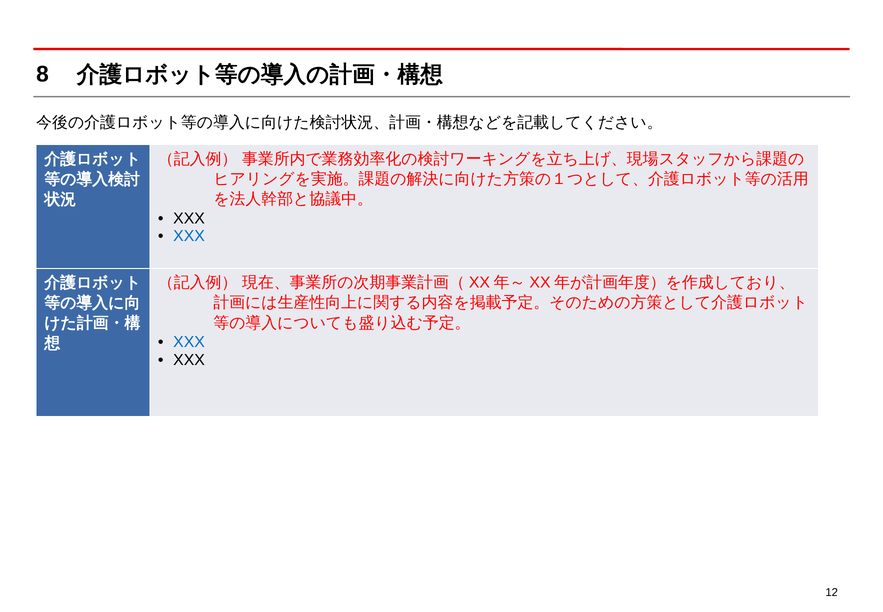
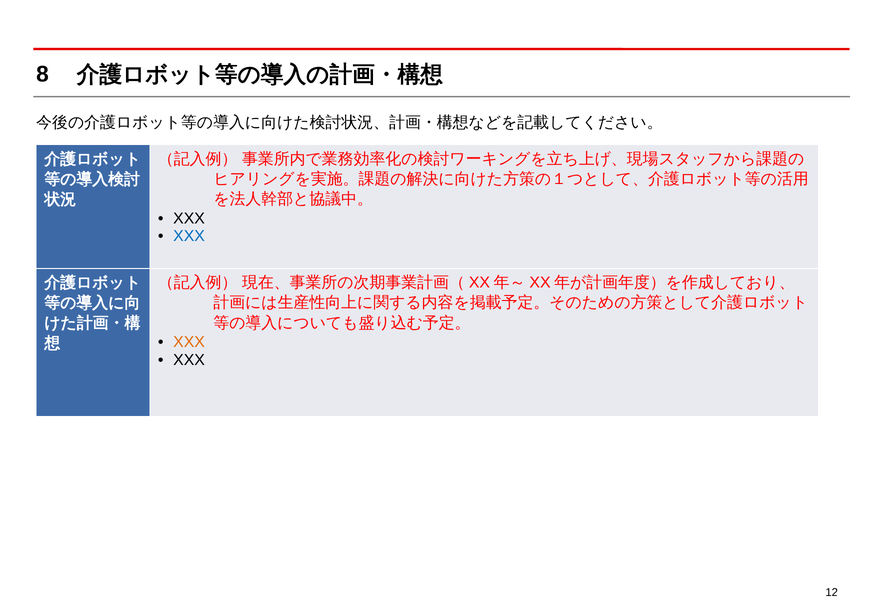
XXX at (189, 342) colour: blue -> orange
